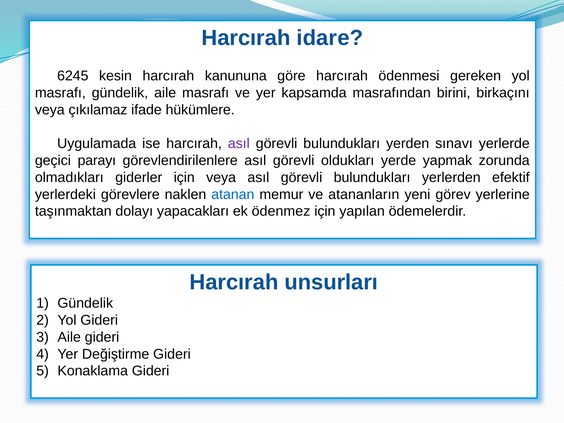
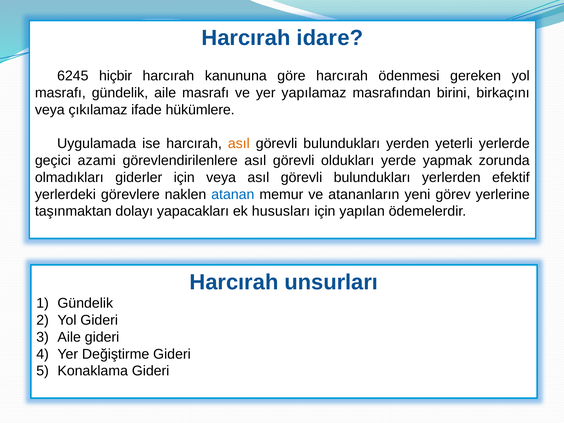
kesin: kesin -> hiçbir
kapsamda: kapsamda -> yapılamaz
asıl at (239, 144) colour: purple -> orange
sınavı: sınavı -> yeterli
parayı: parayı -> azami
ödenmez: ödenmez -> hususları
